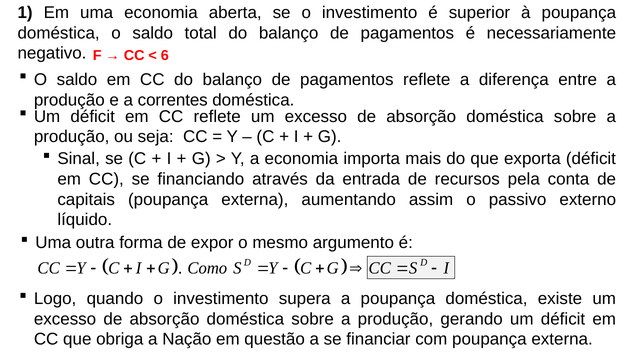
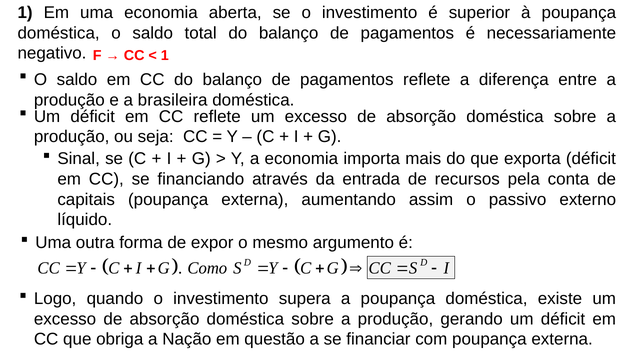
6 at (165, 55): 6 -> 1
correntes: correntes -> brasileira
